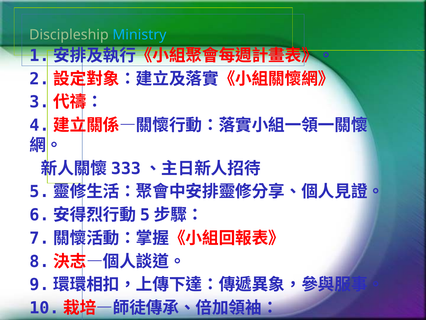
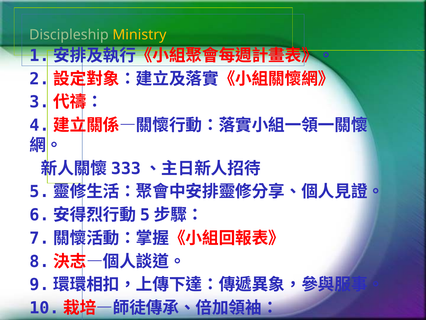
Ministry colour: light blue -> yellow
